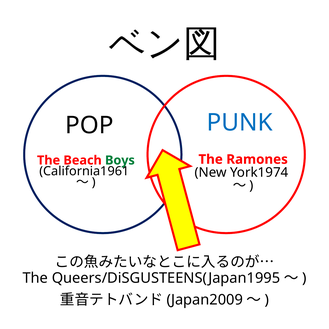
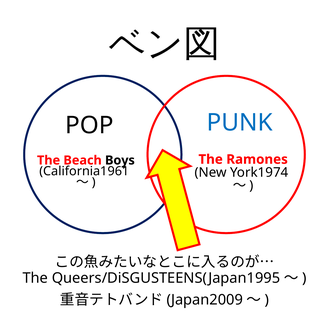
Boys colour: green -> black
